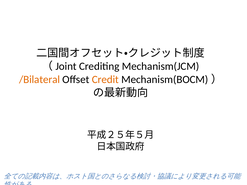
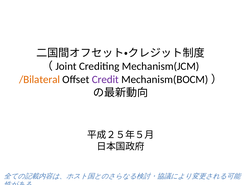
Credit colour: orange -> purple
